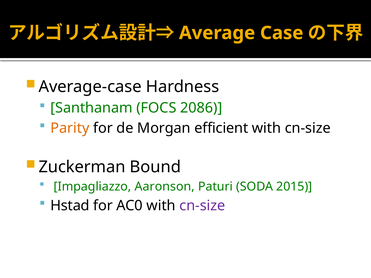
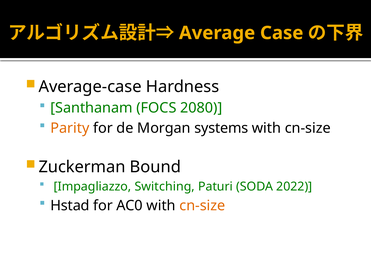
2086: 2086 -> 2080
efficient: efficient -> systems
Aaronson: Aaronson -> Switching
2015: 2015 -> 2022
cn-size at (202, 206) colour: purple -> orange
